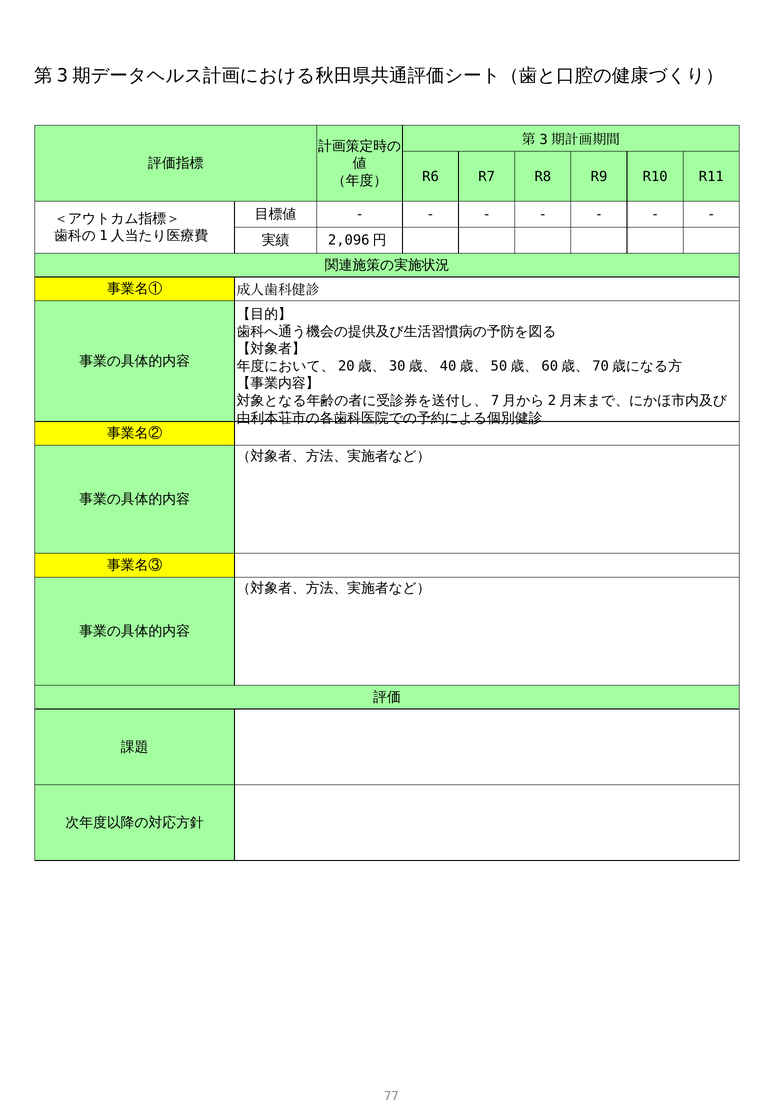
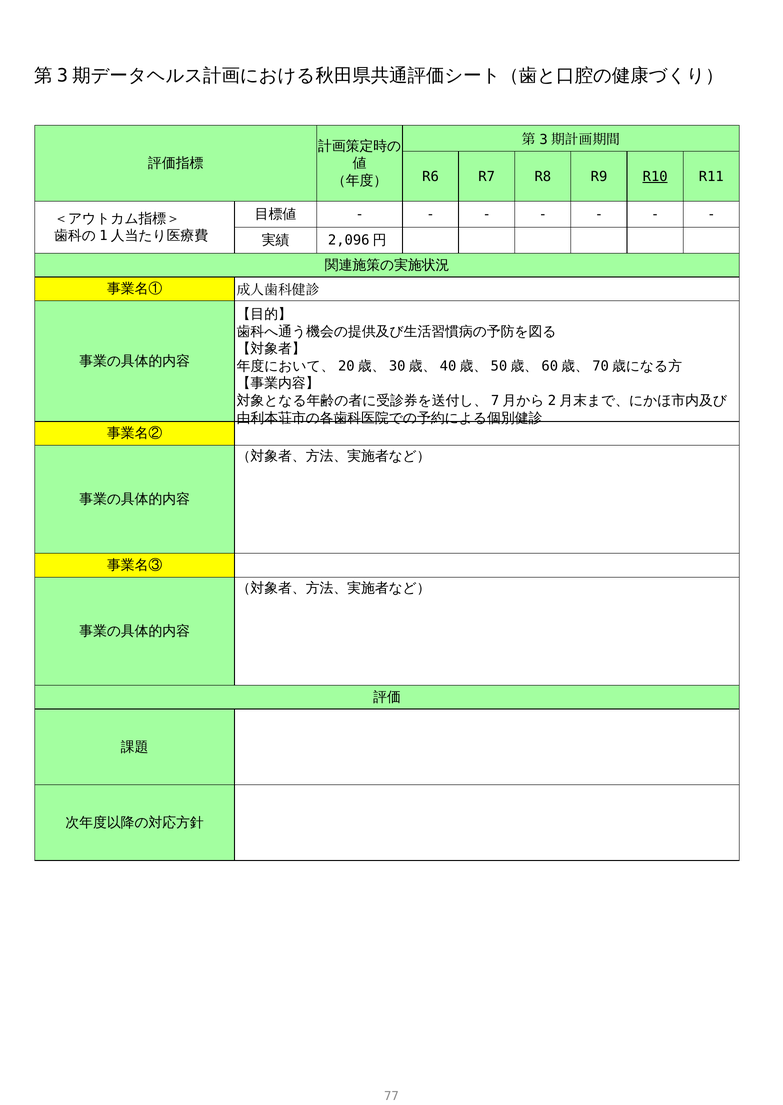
R10 underline: none -> present
